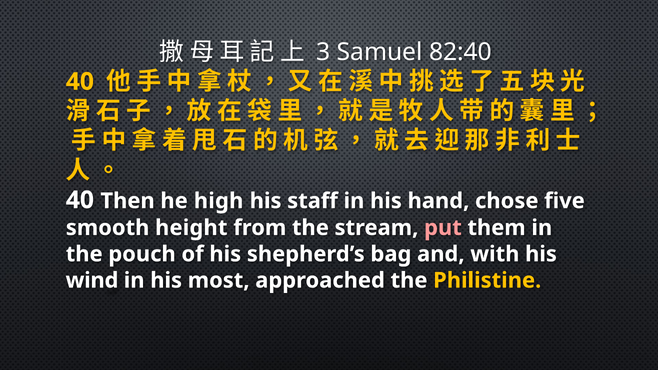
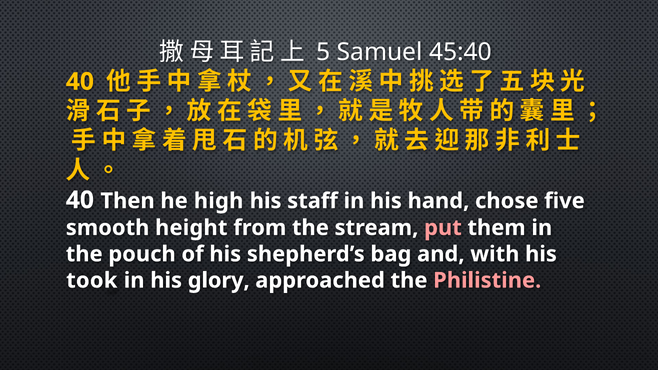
3: 3 -> 5
82:40: 82:40 -> 45:40
wind: wind -> took
most: most -> glory
Philistine colour: yellow -> pink
